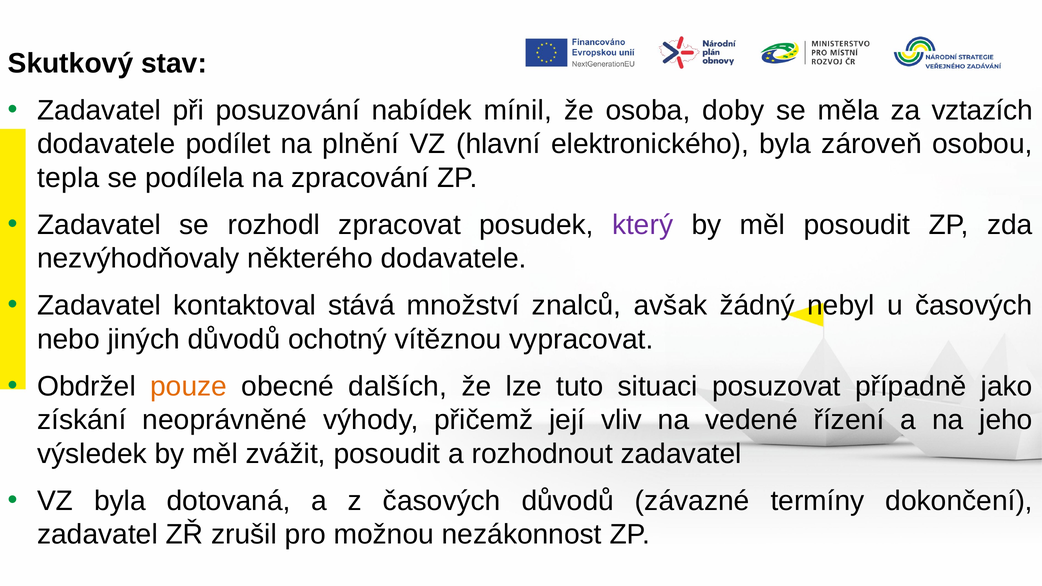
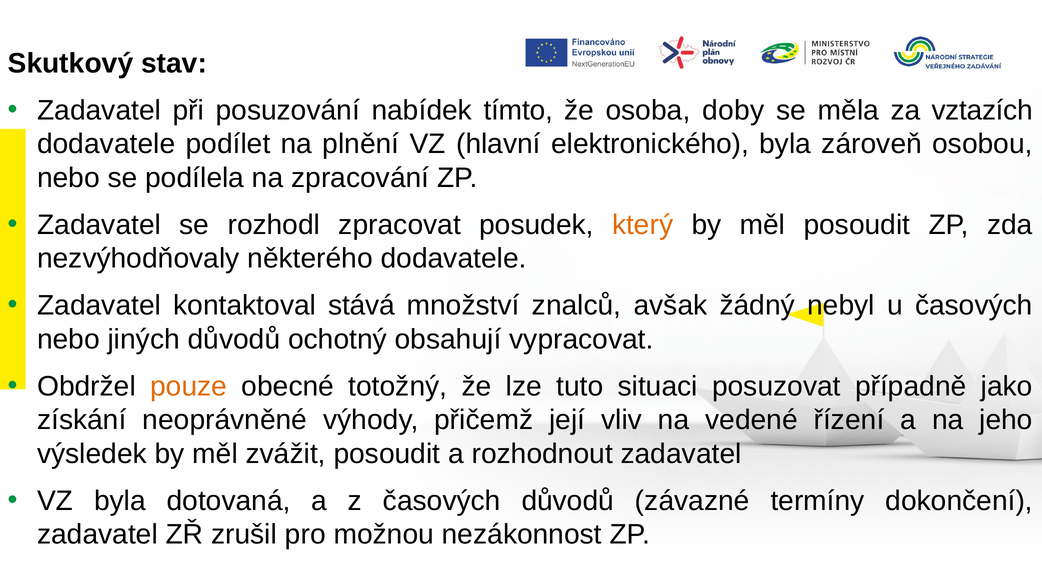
mínil: mínil -> tímto
tepla at (68, 178): tepla -> nebo
který colour: purple -> orange
vítěznou: vítěznou -> obsahují
dalších: dalších -> totožný
